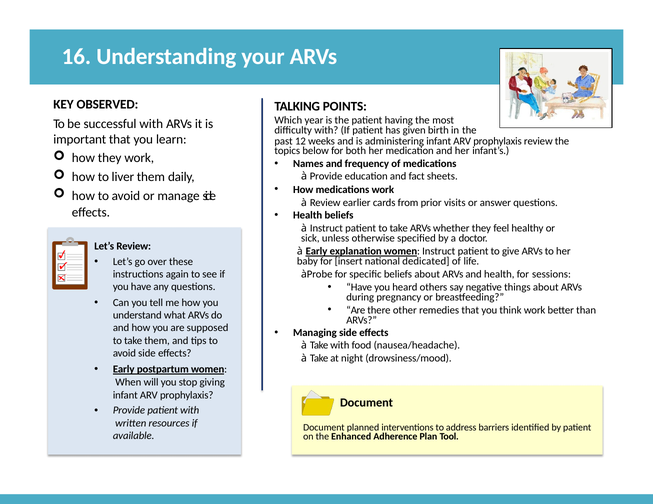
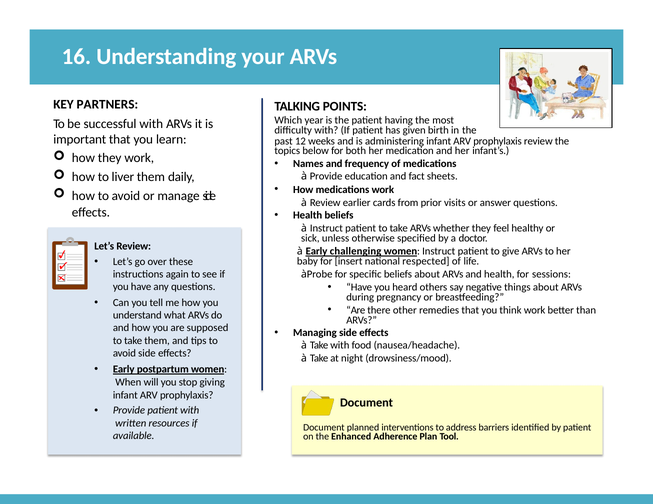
OBSERVED: OBSERVED -> PARTNERS
explanation: explanation -> challenging
dedicated: dedicated -> respected
